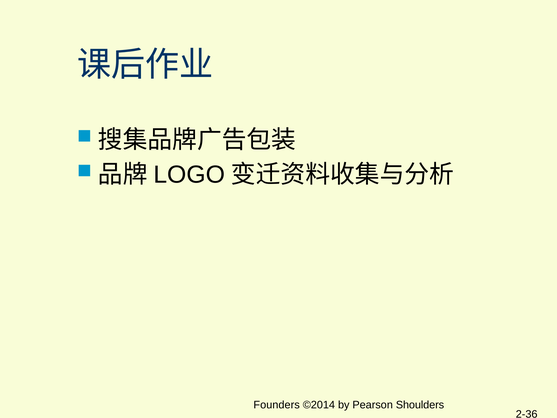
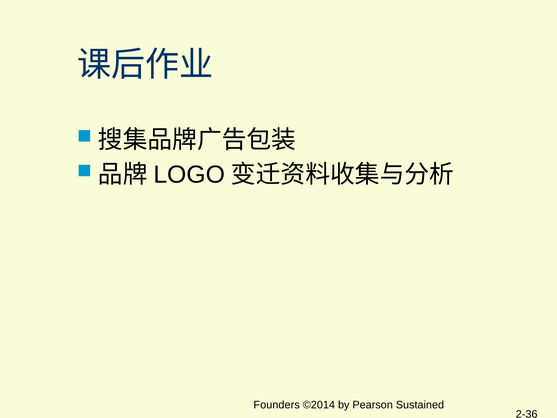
Shoulders: Shoulders -> Sustained
